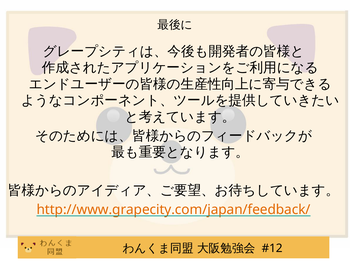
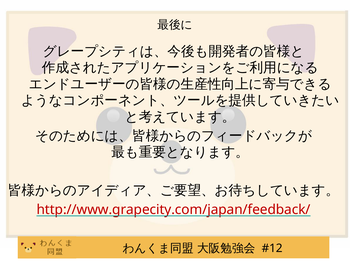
http://www.grapecity.com/japan/feedback/ colour: orange -> red
